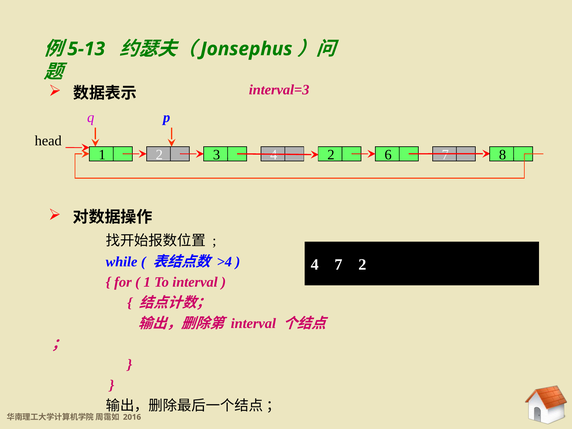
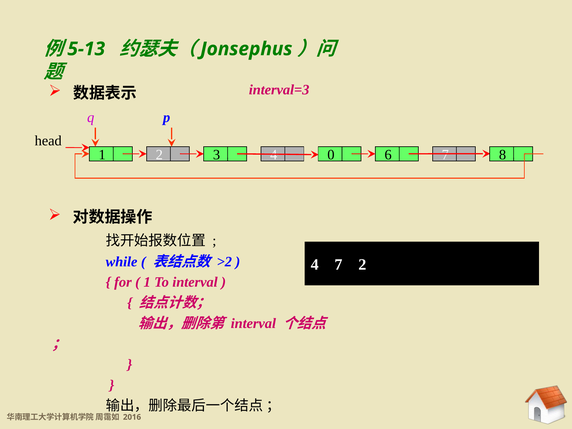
4 2: 2 -> 0
>4: >4 -> >2
